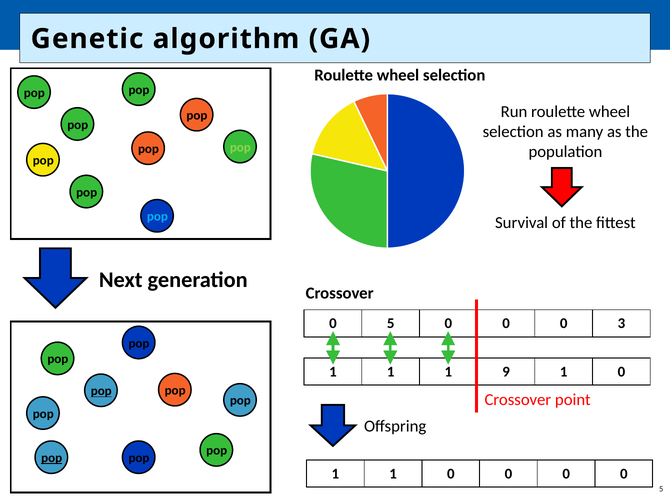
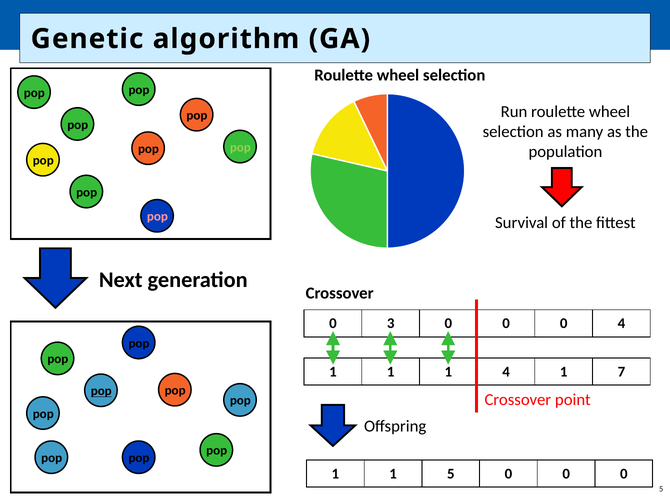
pop at (157, 217) colour: light blue -> pink
0 5: 5 -> 3
0 3: 3 -> 4
1 9: 9 -> 4
0 at (621, 372): 0 -> 7
pop at (52, 458) underline: present -> none
1 1 0: 0 -> 5
